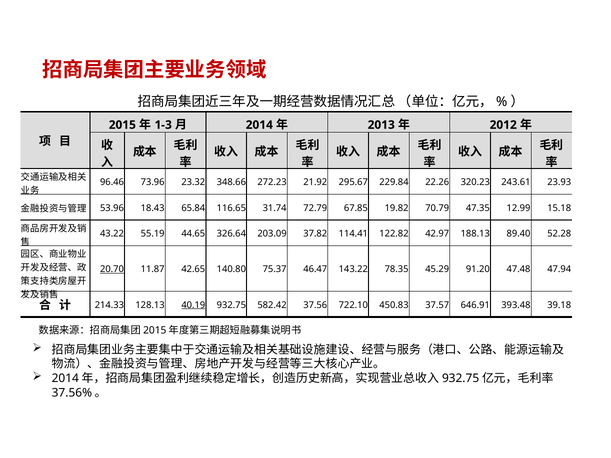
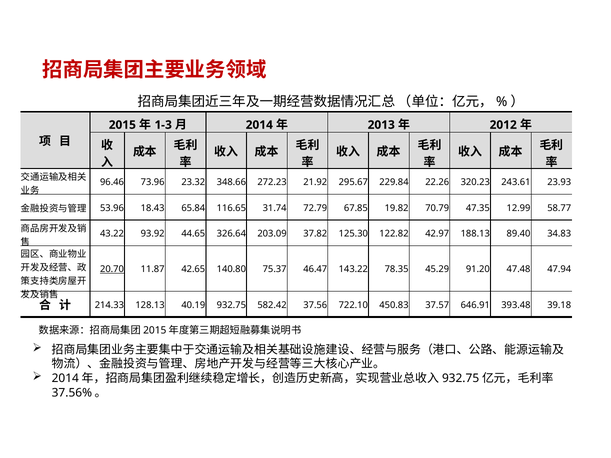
15.18: 15.18 -> 58.77
55.19: 55.19 -> 93.92
114.41: 114.41 -> 125.30
52.28: 52.28 -> 34.83
40.19 underline: present -> none
